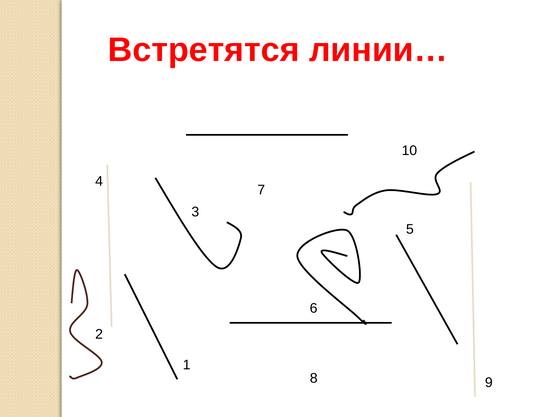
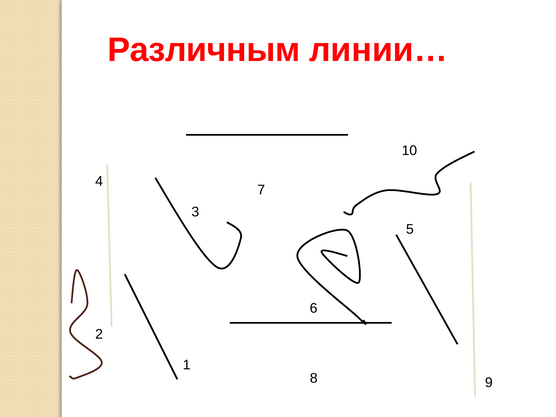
Встретятся: Встретятся -> Различным
